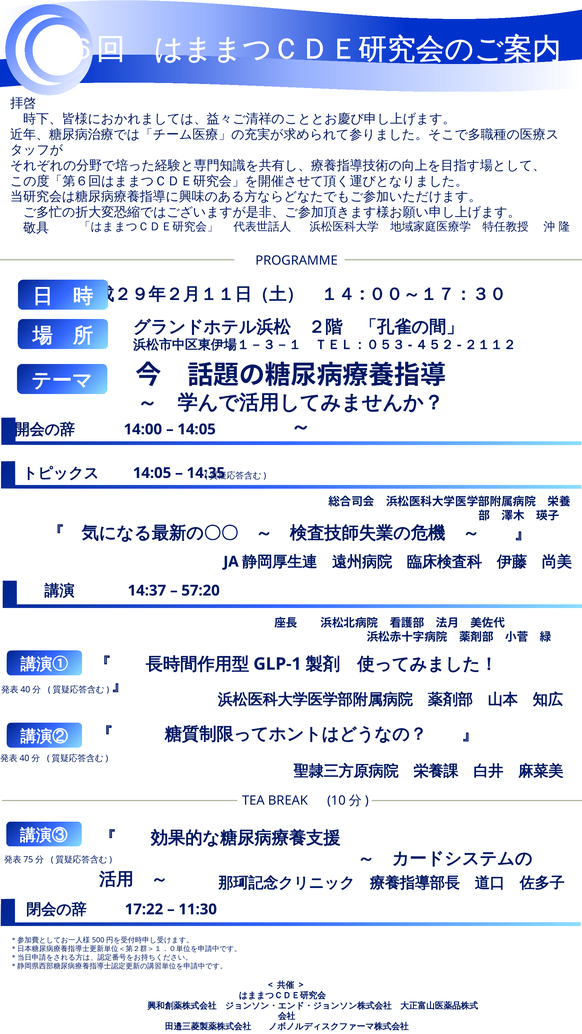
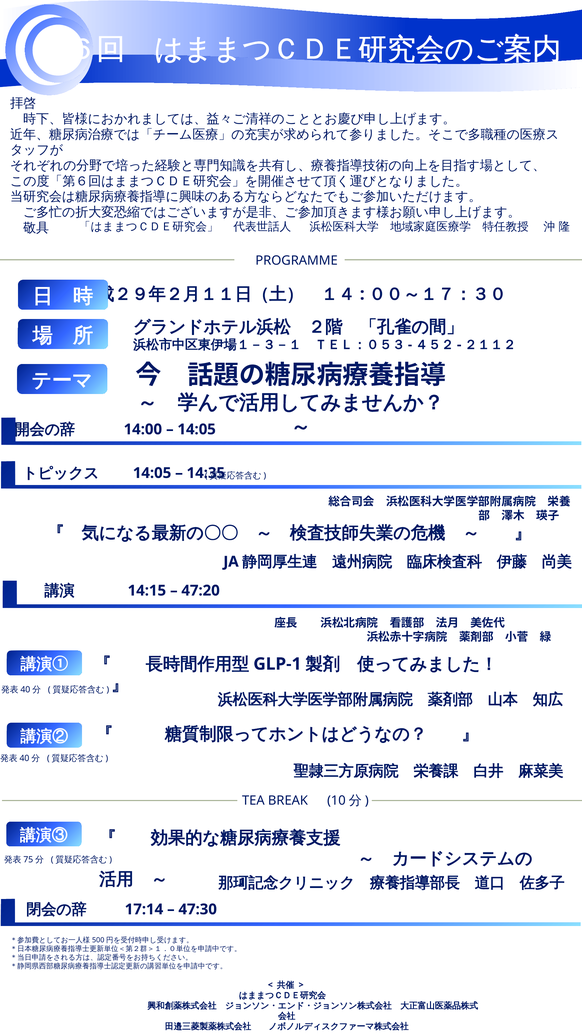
14:37: 14:37 -> 14:15
57:20: 57:20 -> 47:20
17:22: 17:22 -> 17:14
11:30: 11:30 -> 47:30
